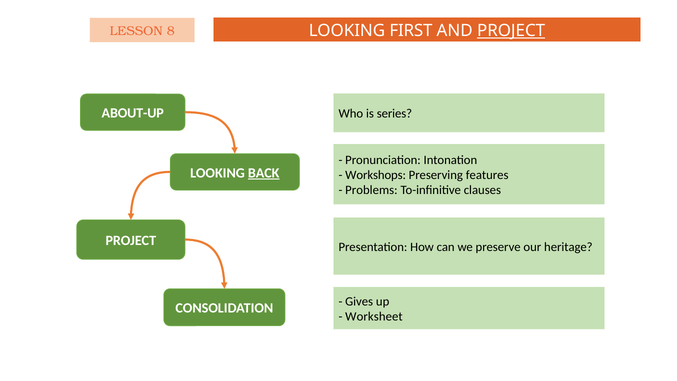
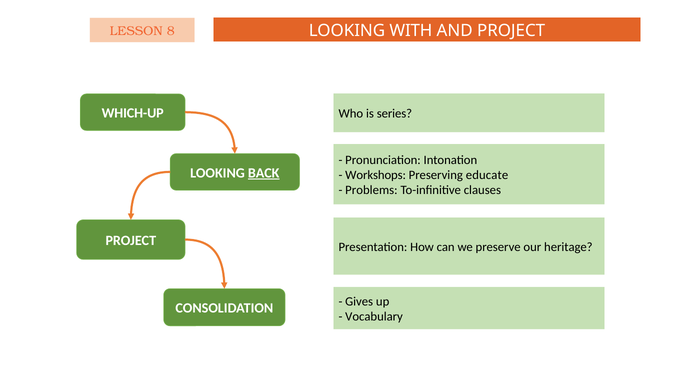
FIRST: FIRST -> WITH
PROJECT at (511, 31) underline: present -> none
ABOUT-UP: ABOUT-UP -> WHICH-UP
features: features -> educate
Worksheet: Worksheet -> Vocabulary
